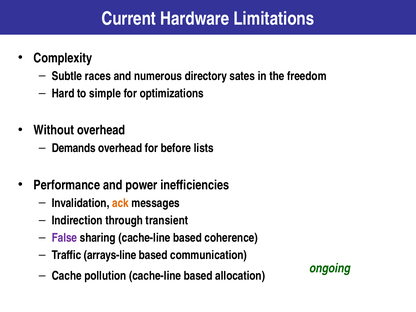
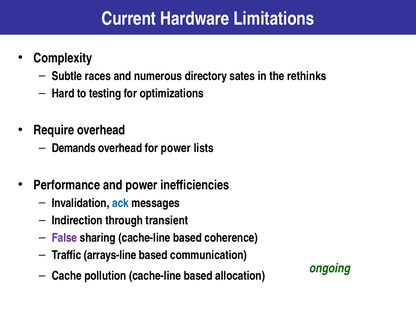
freedom: freedom -> rethinks
simple: simple -> testing
Without: Without -> Require
for before: before -> power
ack colour: orange -> blue
